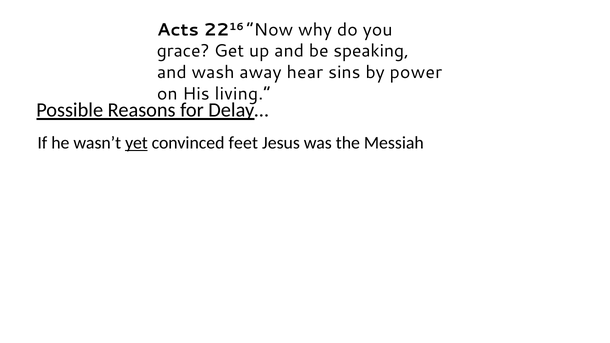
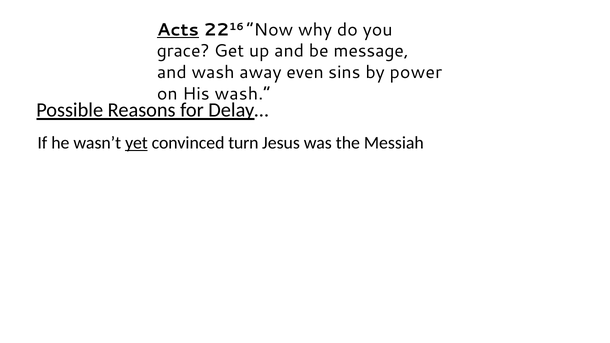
Acts underline: none -> present
speaking: speaking -> message
hear: hear -> even
His living: living -> wash
feet: feet -> turn
